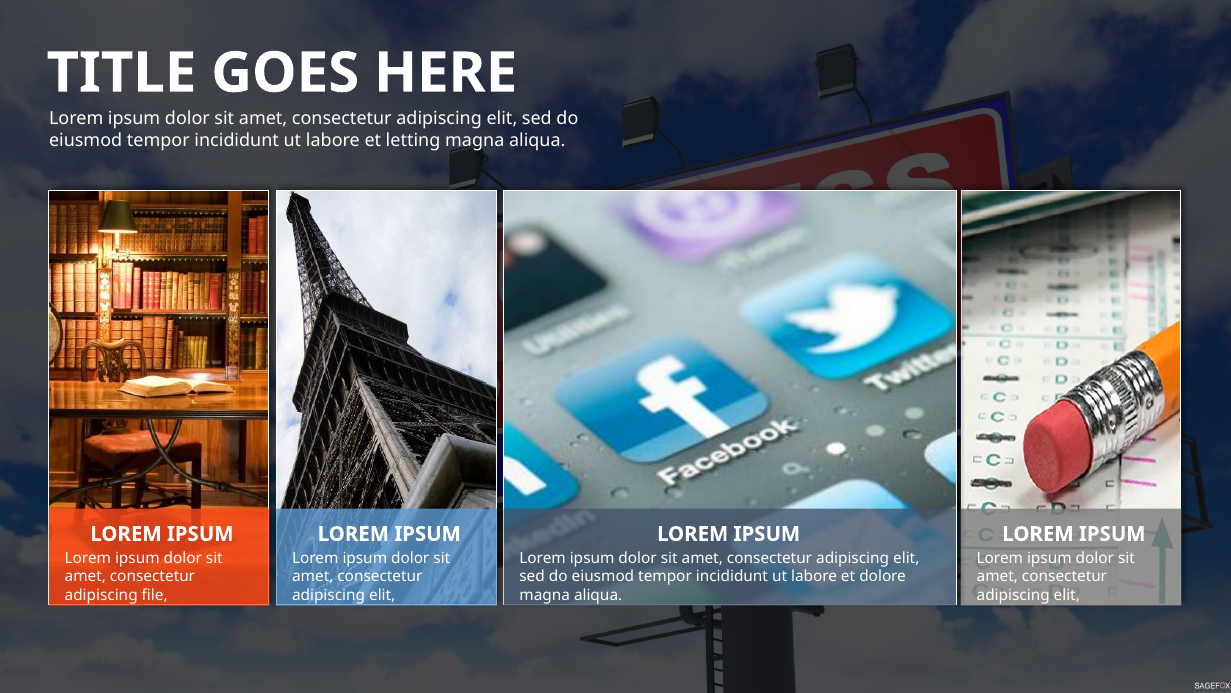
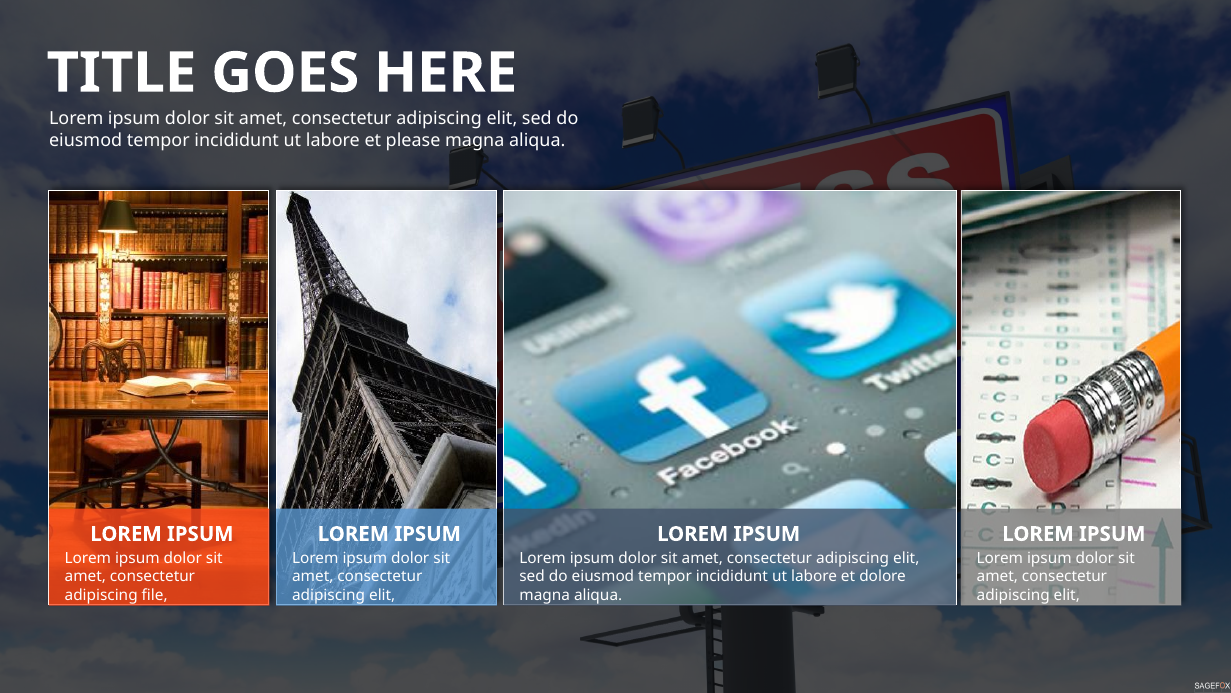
letting: letting -> please
